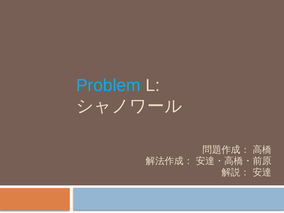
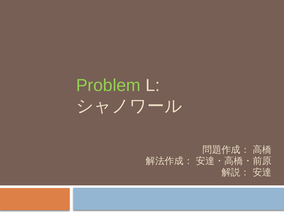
Problem colour: light blue -> light green
